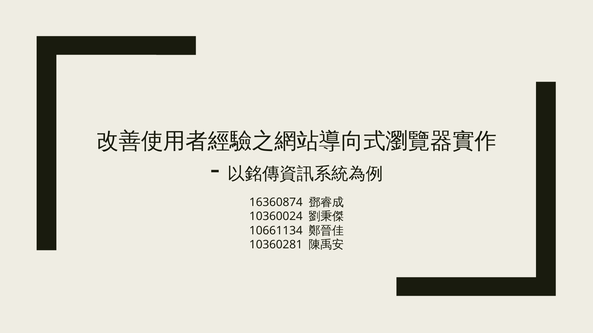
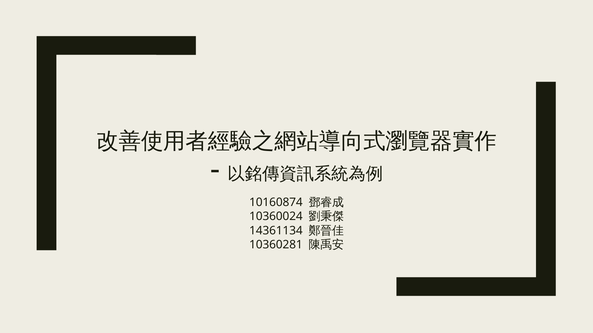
16360874: 16360874 -> 10160874
10661134: 10661134 -> 14361134
